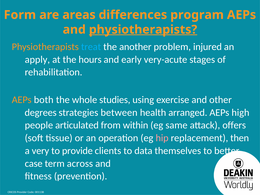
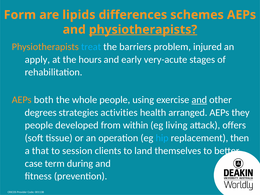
areas: areas -> lipids
program: program -> schemes
another: another -> barriers
whole studies: studies -> people
and at (199, 100) underline: none -> present
between: between -> activities
high: high -> they
articulated: articulated -> developed
same: same -> living
hip colour: pink -> light blue
very: very -> that
provide: provide -> session
data: data -> land
across: across -> during
